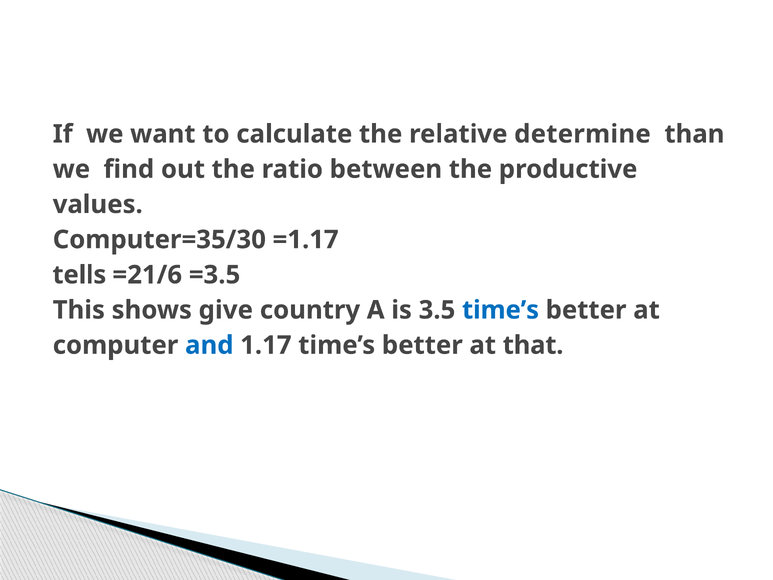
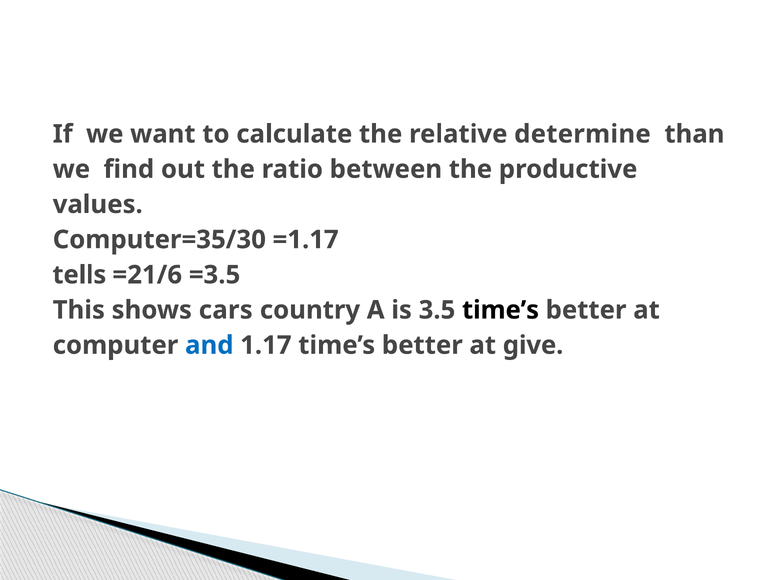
give: give -> cars
time’s at (501, 310) colour: blue -> black
that: that -> give
